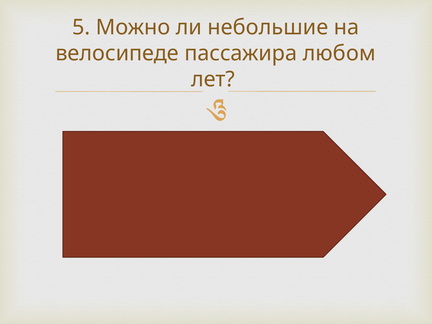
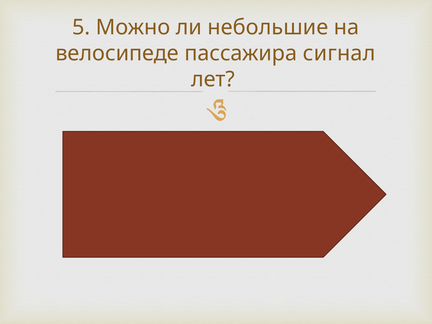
любом: любом -> сигнал
